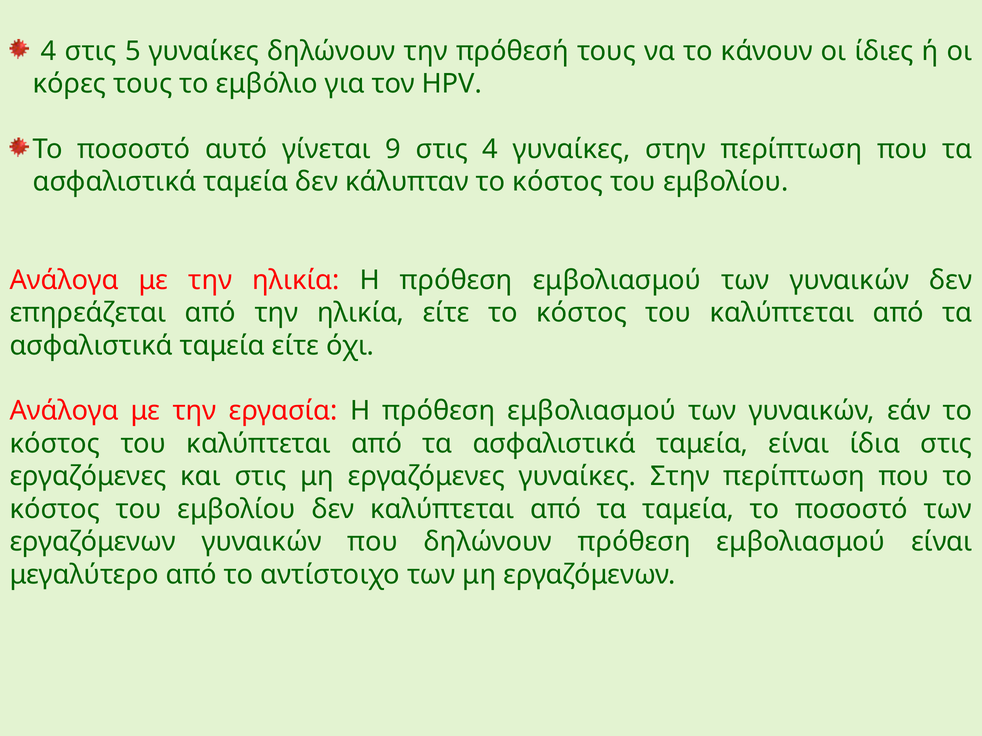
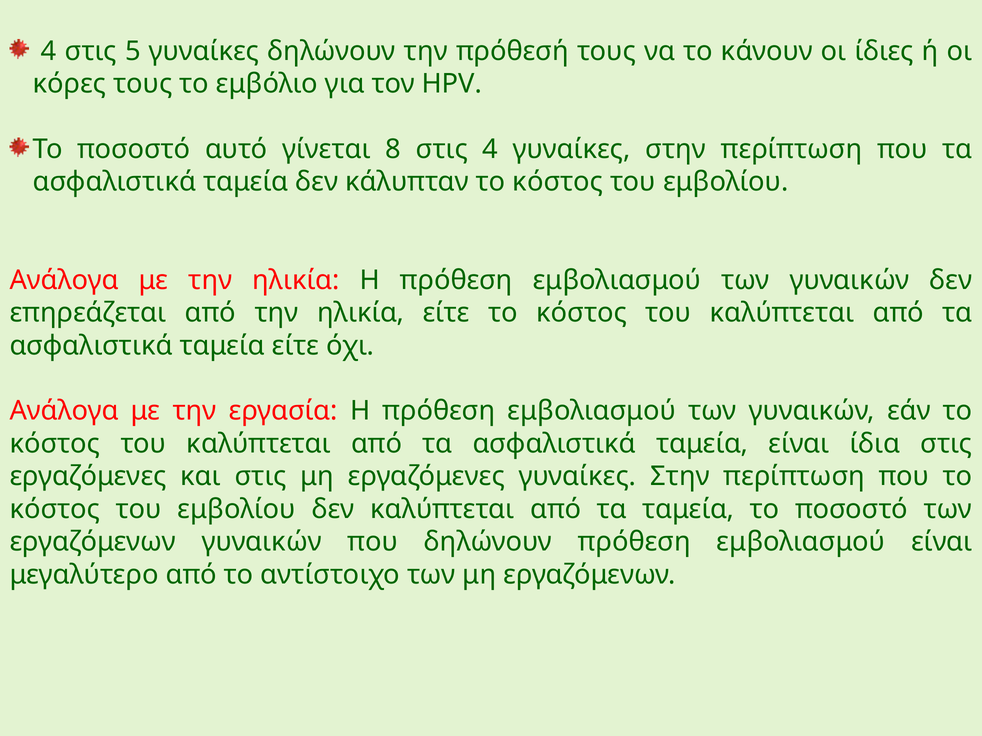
9: 9 -> 8
